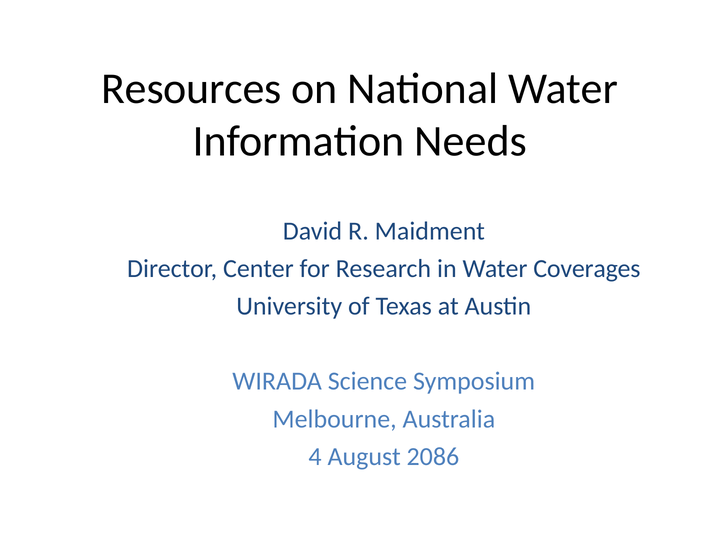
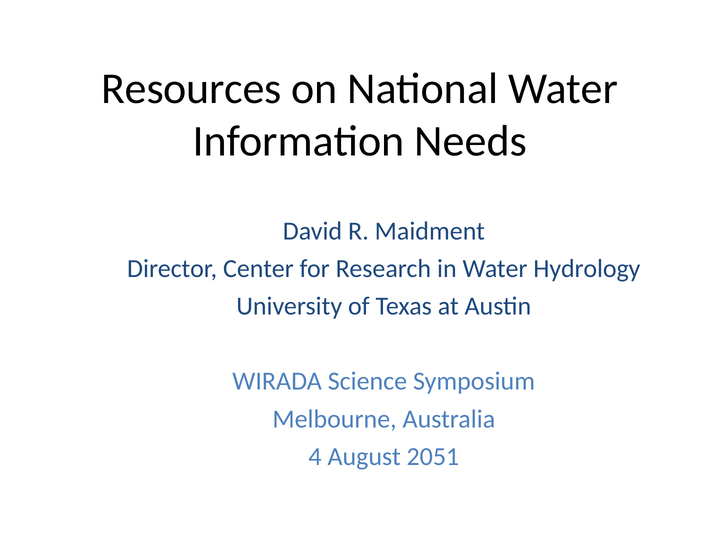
Coverages: Coverages -> Hydrology
2086: 2086 -> 2051
